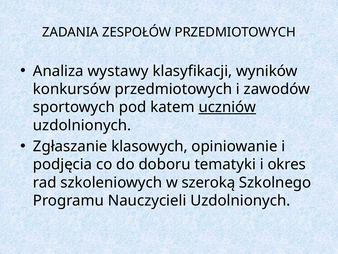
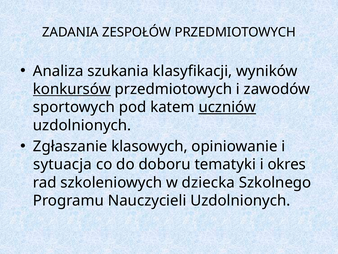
wystawy: wystawy -> szukania
konkursów underline: none -> present
podjęcia: podjęcia -> sytuacja
szeroką: szeroką -> dziecka
